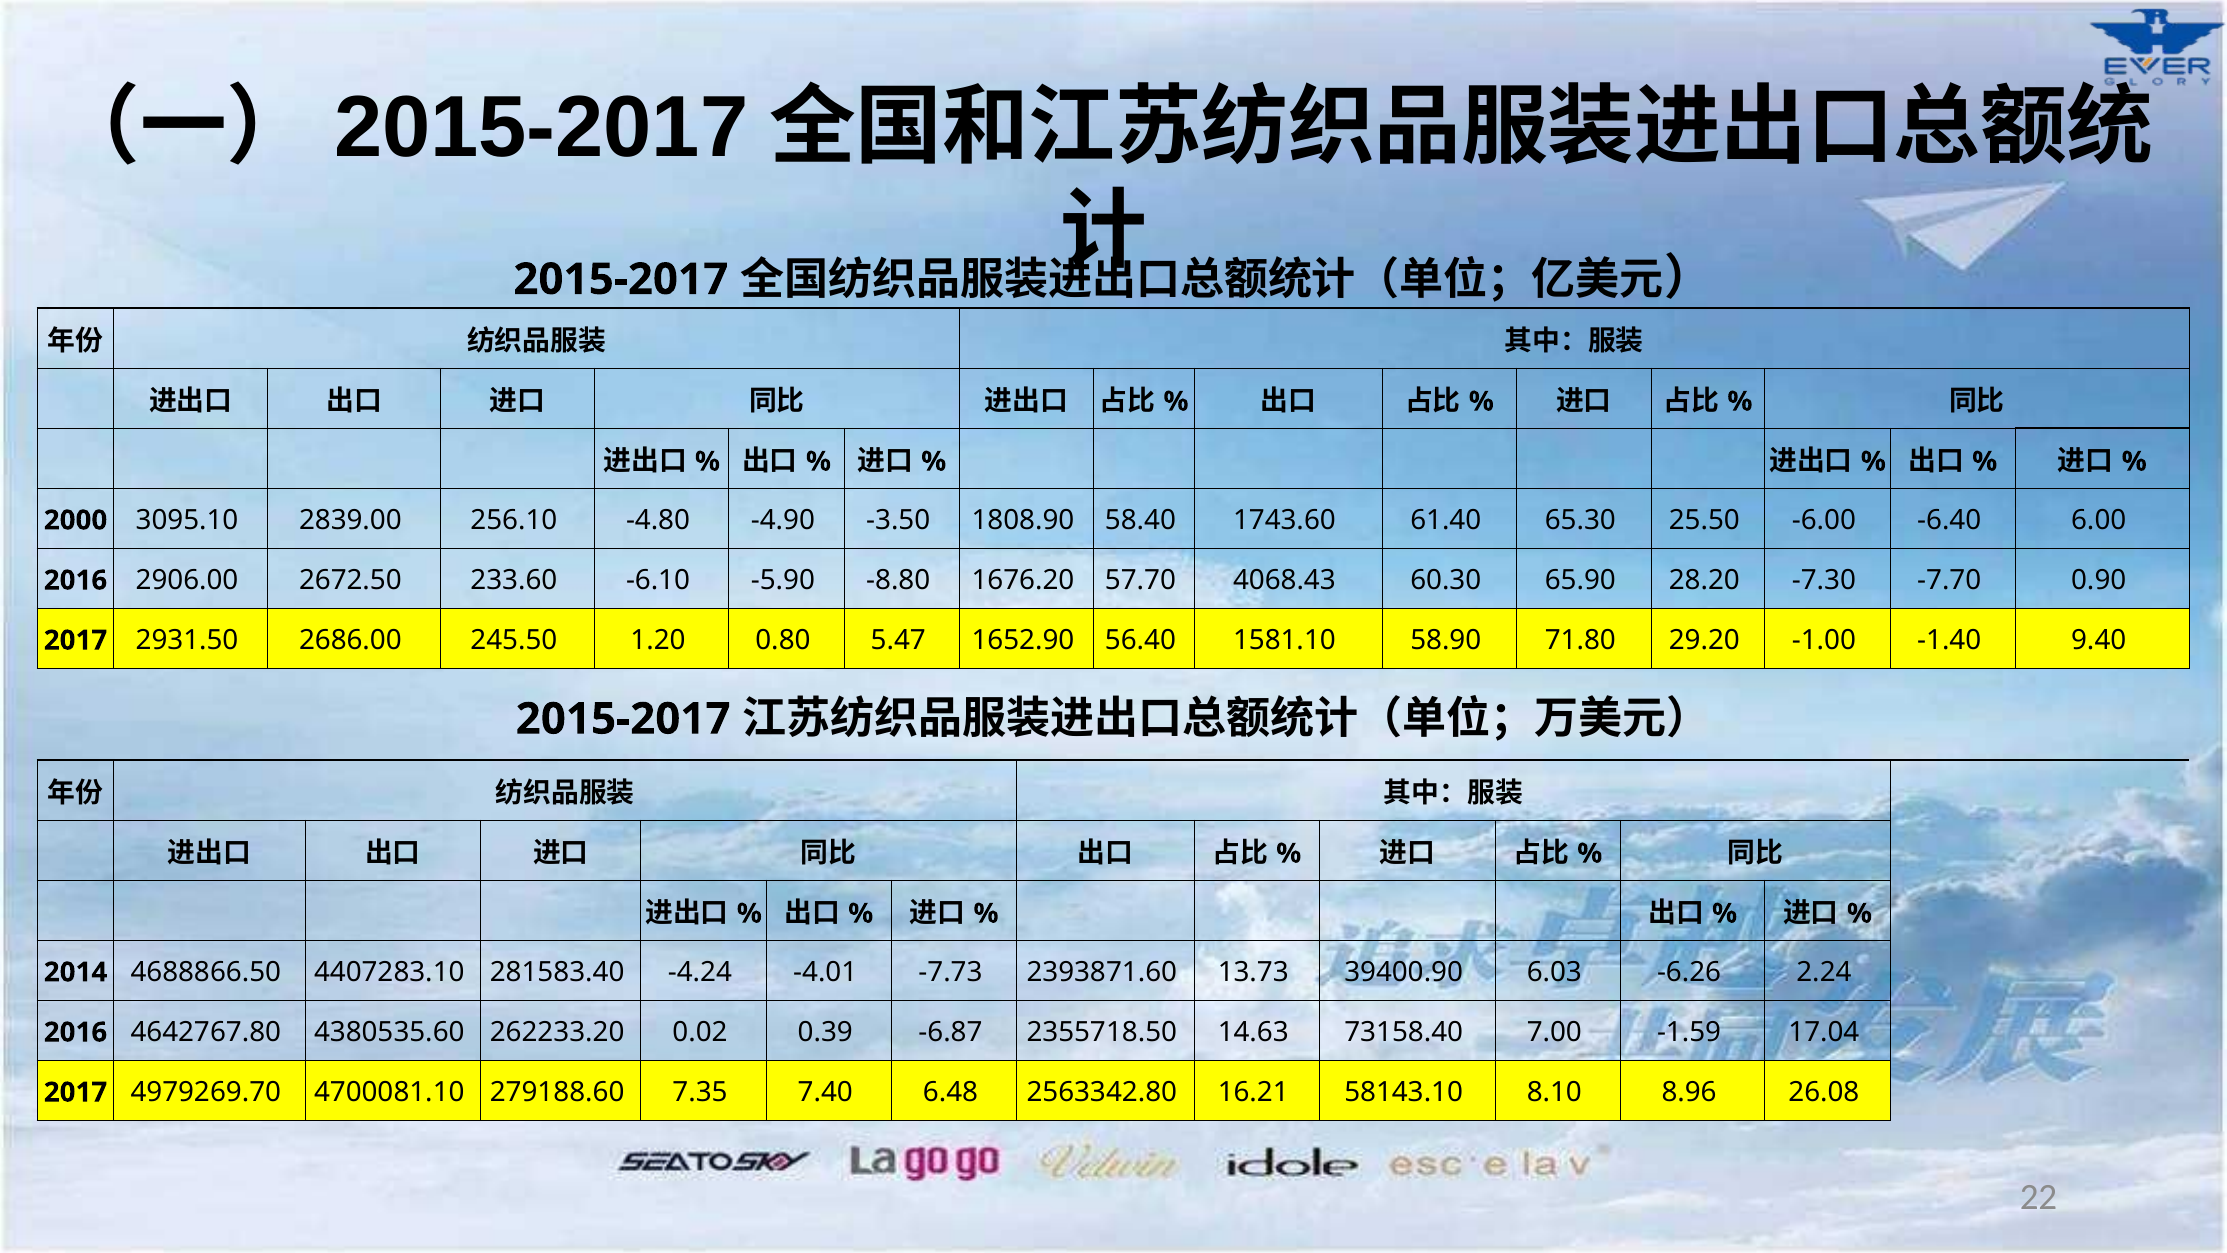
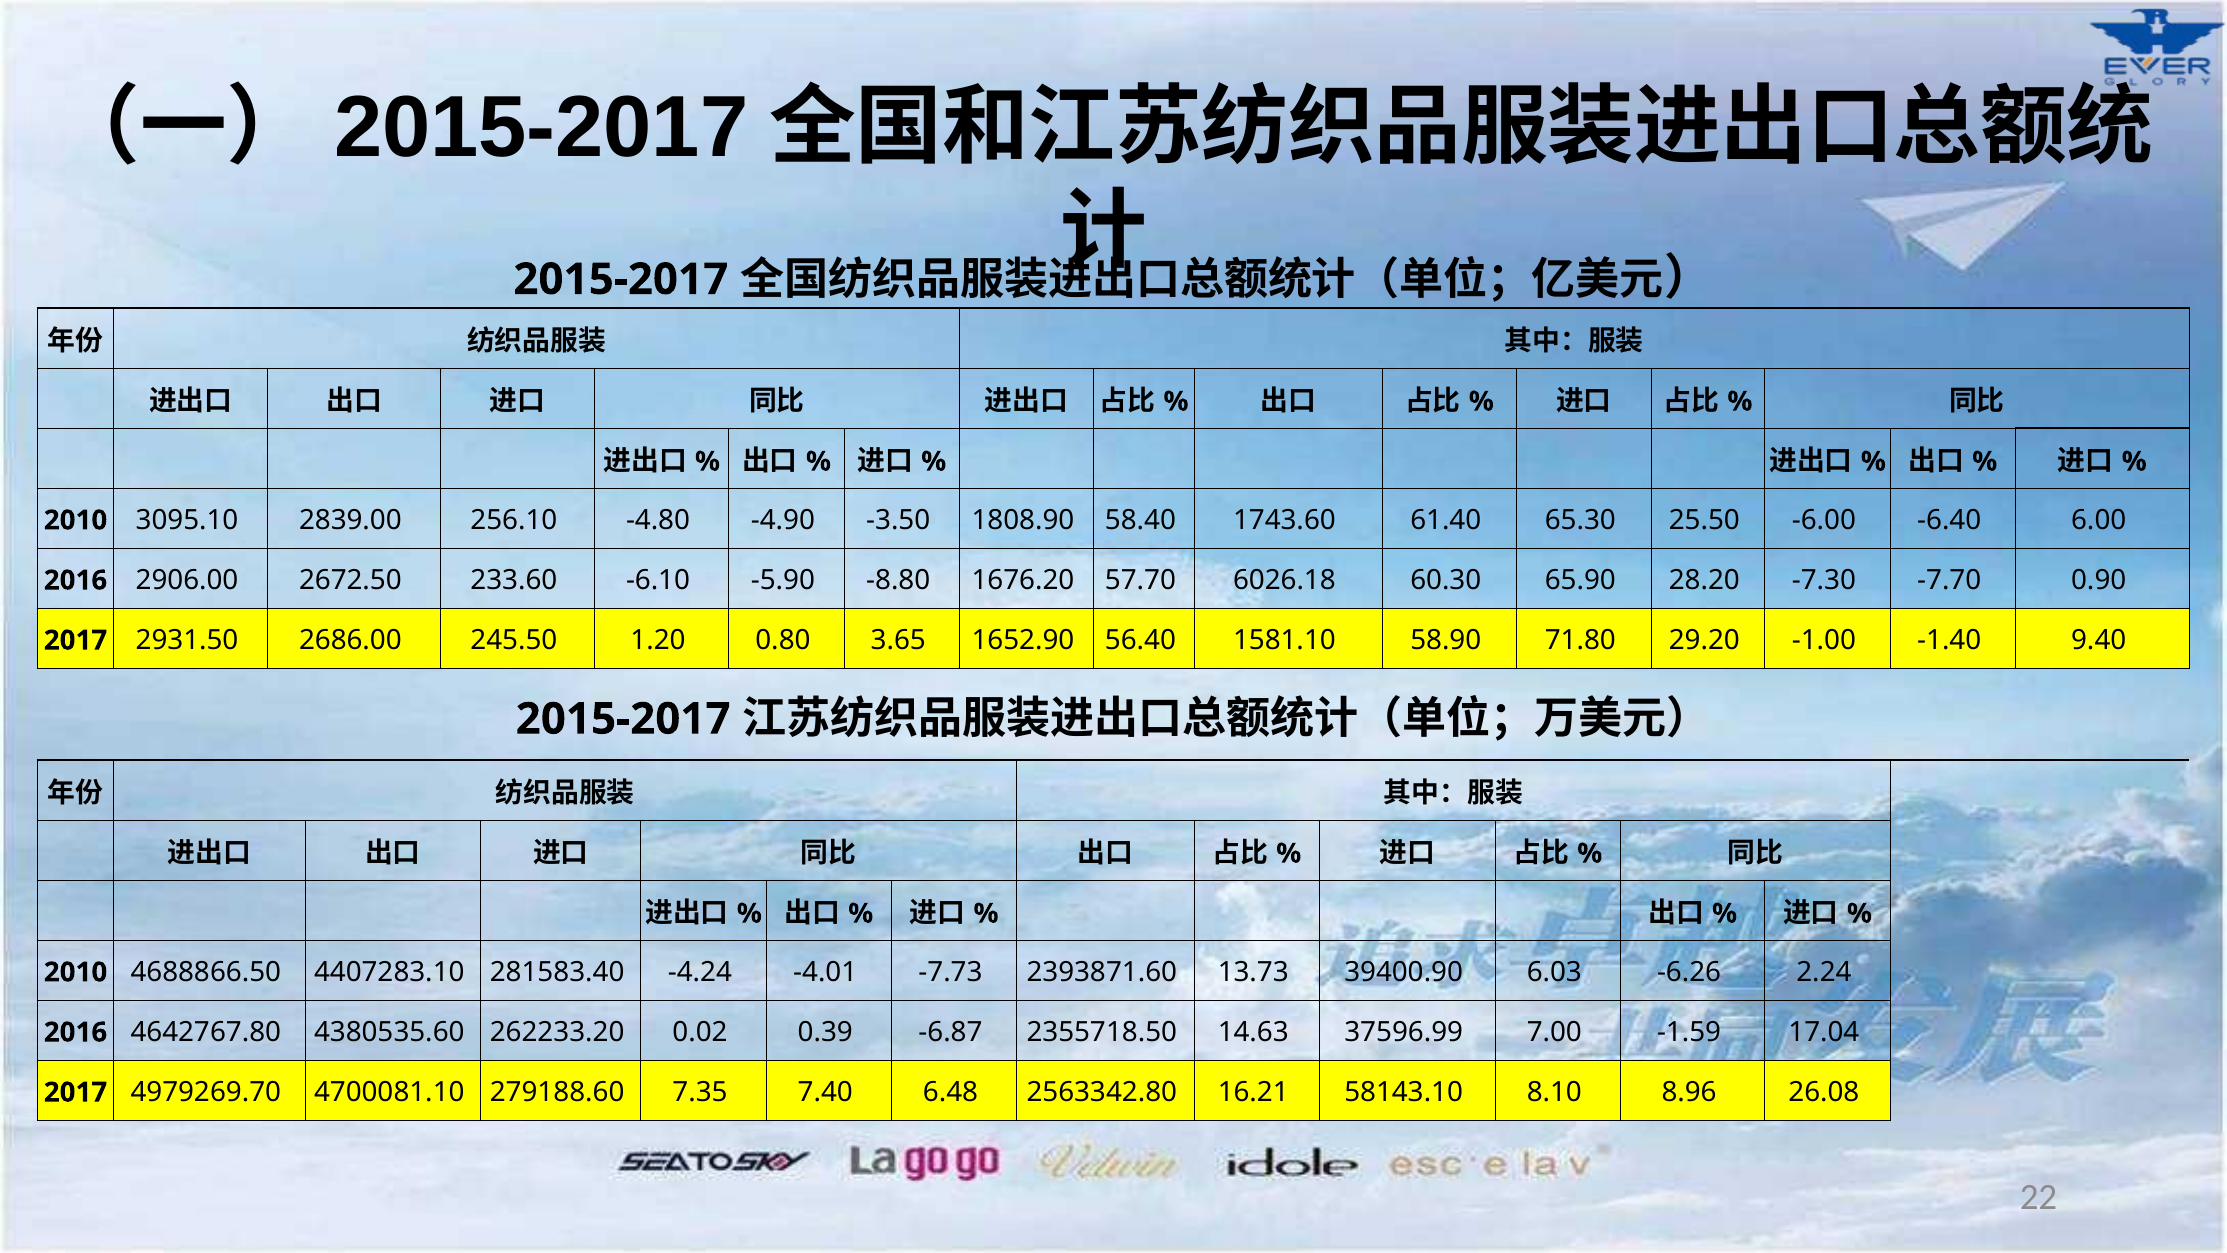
2000 at (76, 520): 2000 -> 2010
4068.43: 4068.43 -> 6026.18
5.47: 5.47 -> 3.65
2014 at (76, 972): 2014 -> 2010
73158.40: 73158.40 -> 37596.99
